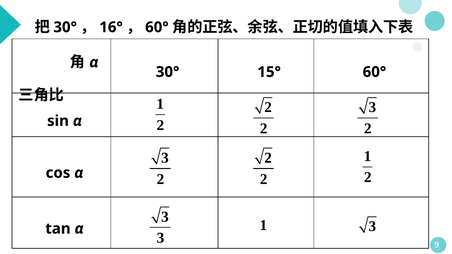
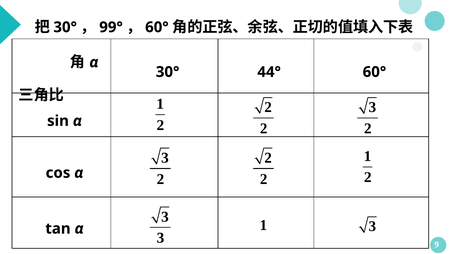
16°: 16° -> 99°
15°: 15° -> 44°
